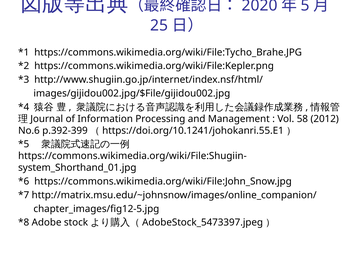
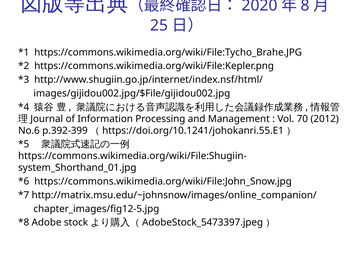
5: 5 -> 8
58: 58 -> 70
